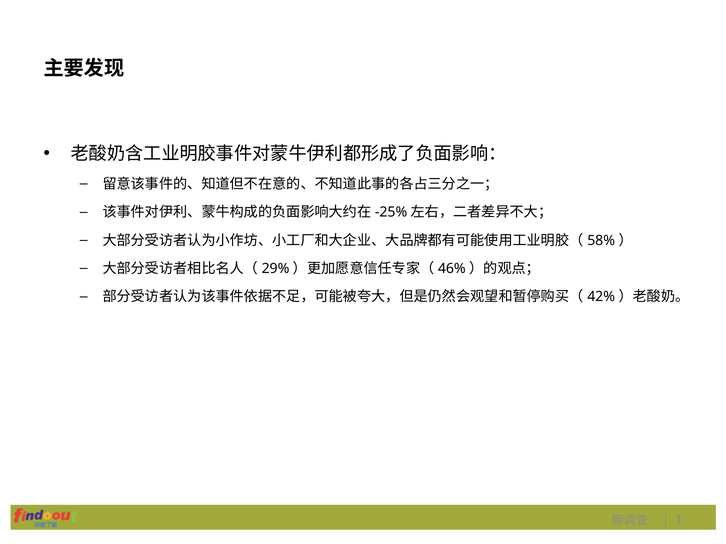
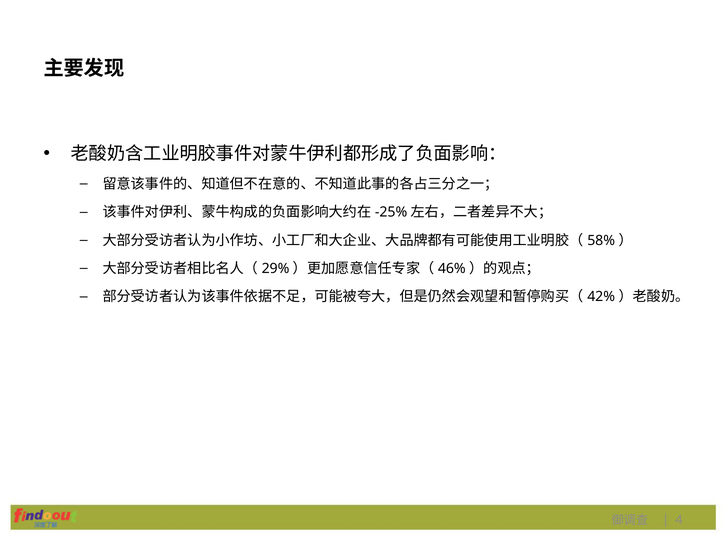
1: 1 -> 4
